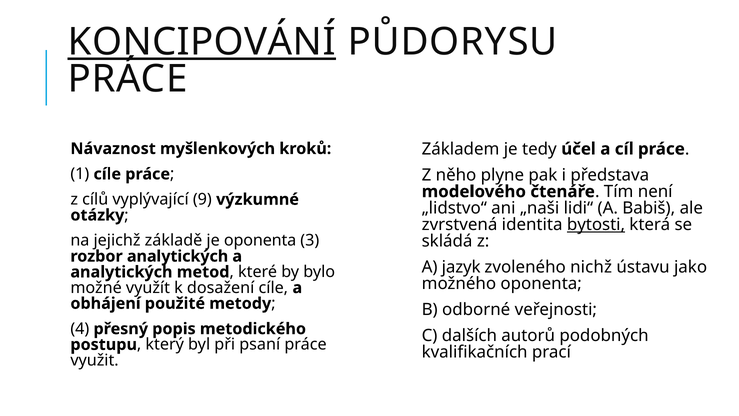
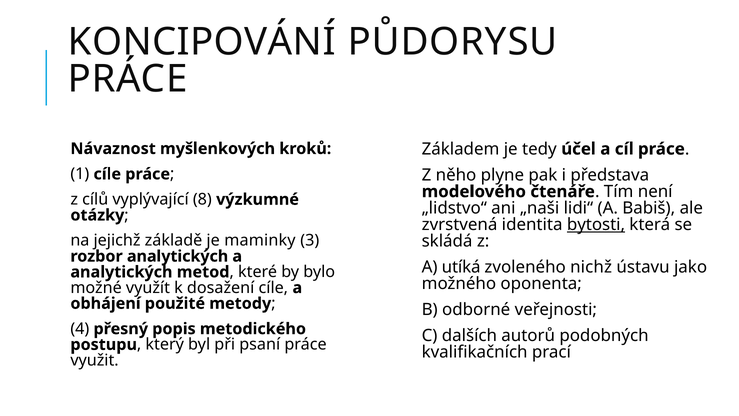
KONCIPOVÁNÍ underline: present -> none
9: 9 -> 8
je oponenta: oponenta -> maminky
jazyk: jazyk -> utíká
